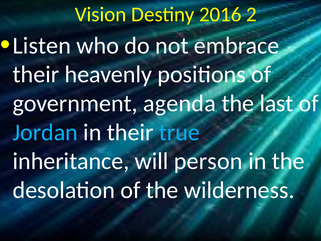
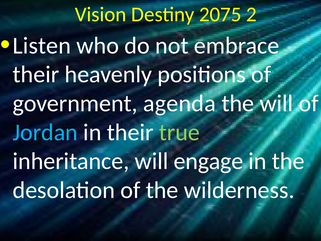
2016: 2016 -> 2075
the last: last -> will
true colour: light blue -> light green
person: person -> engage
